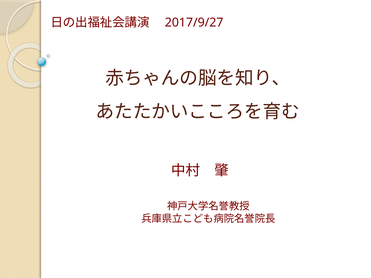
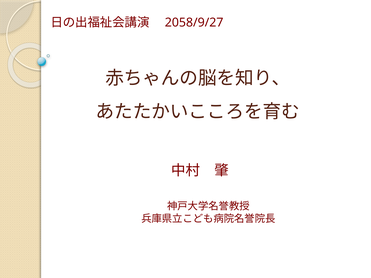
2017/9/27: 2017/9/27 -> 2058/9/27
